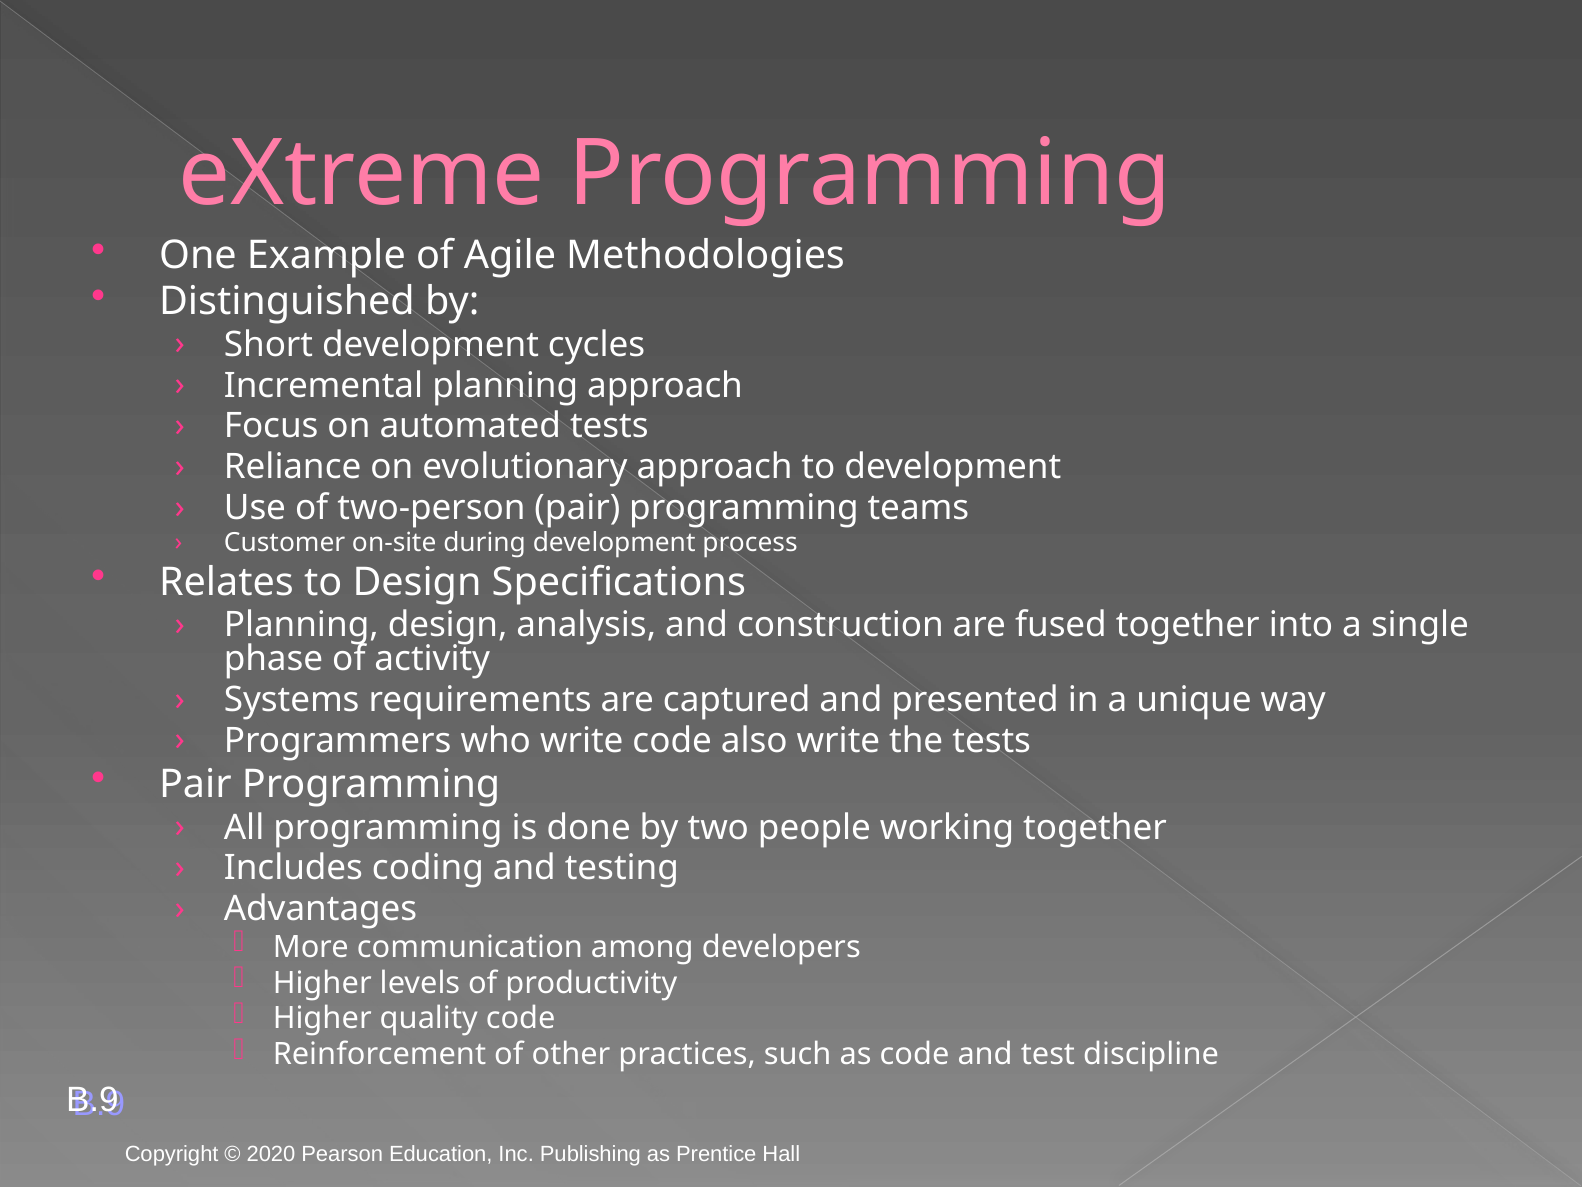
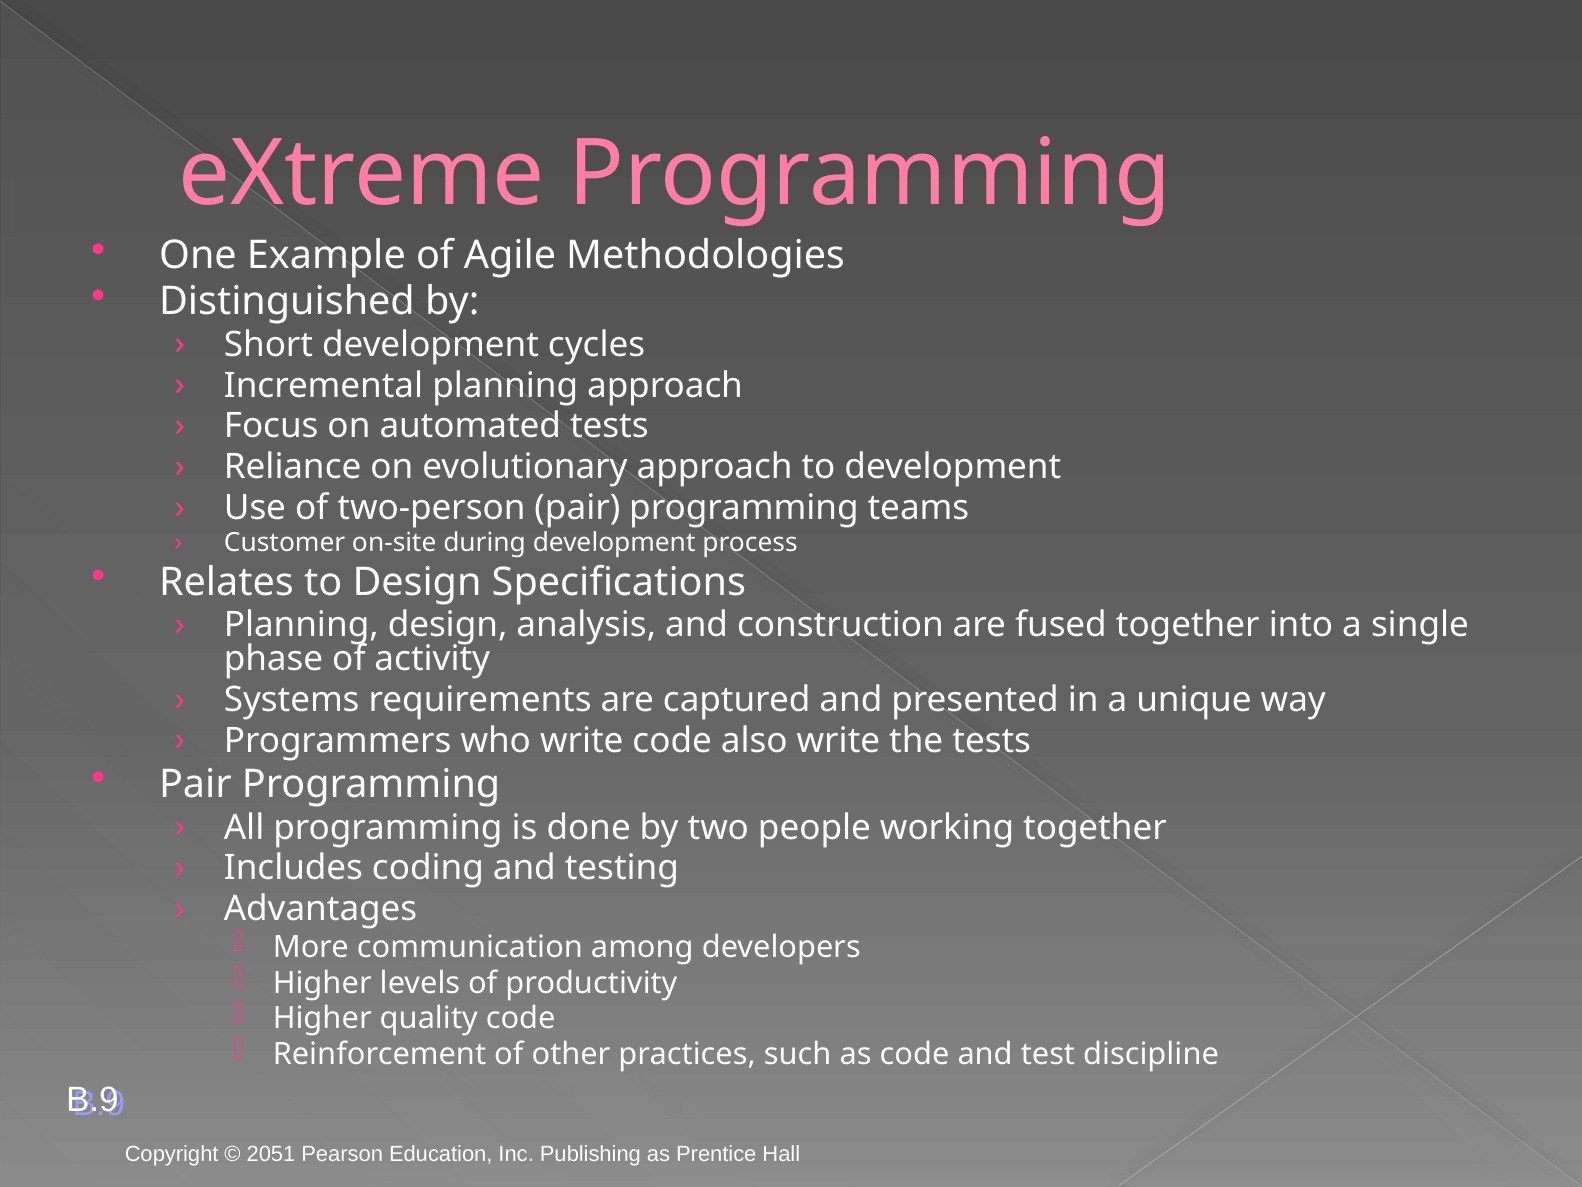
2020: 2020 -> 2051
